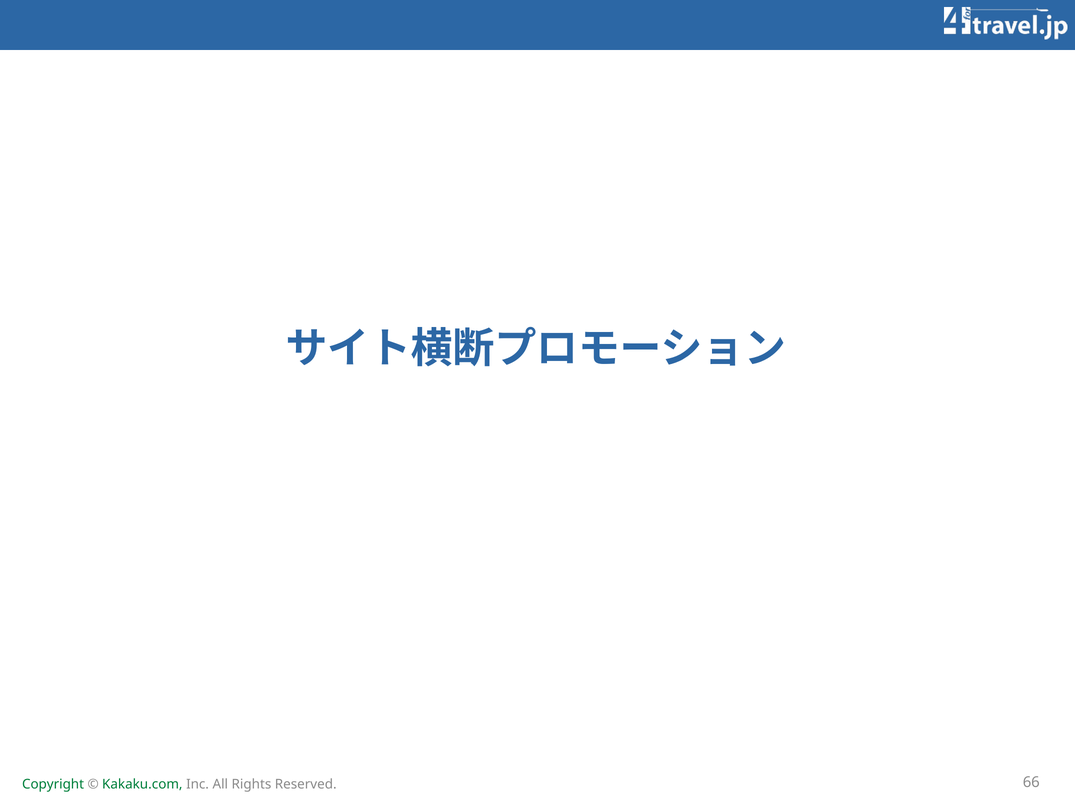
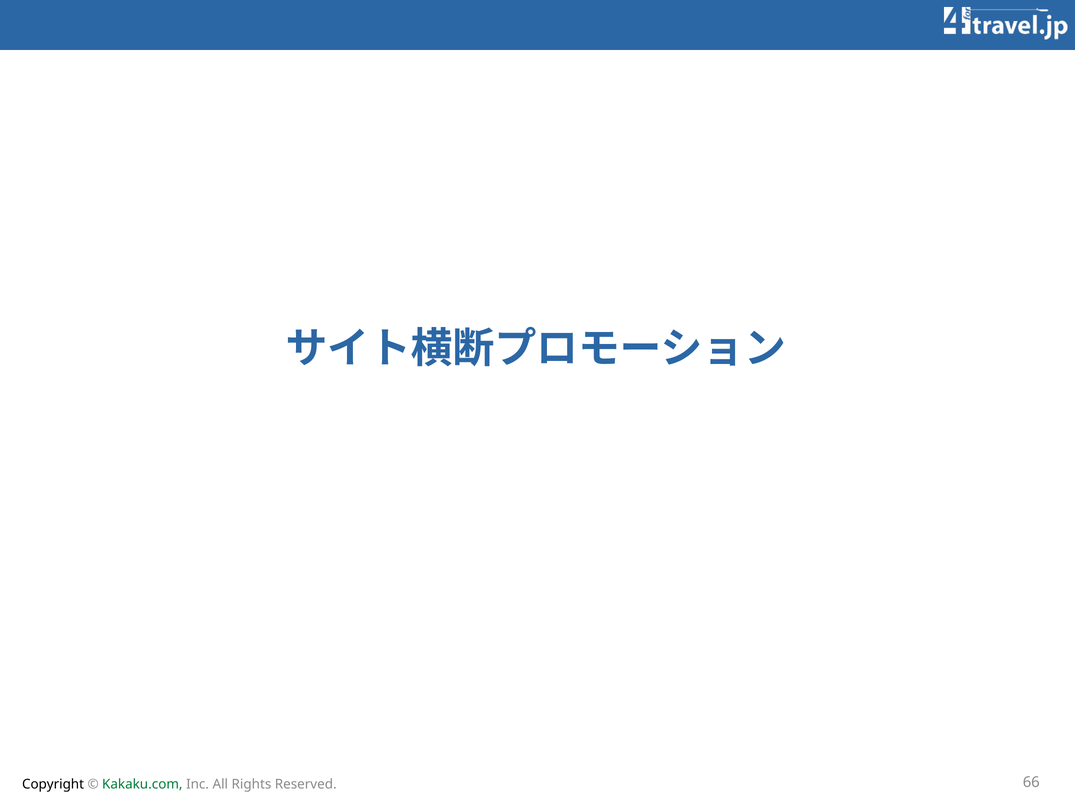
Copyright colour: green -> black
